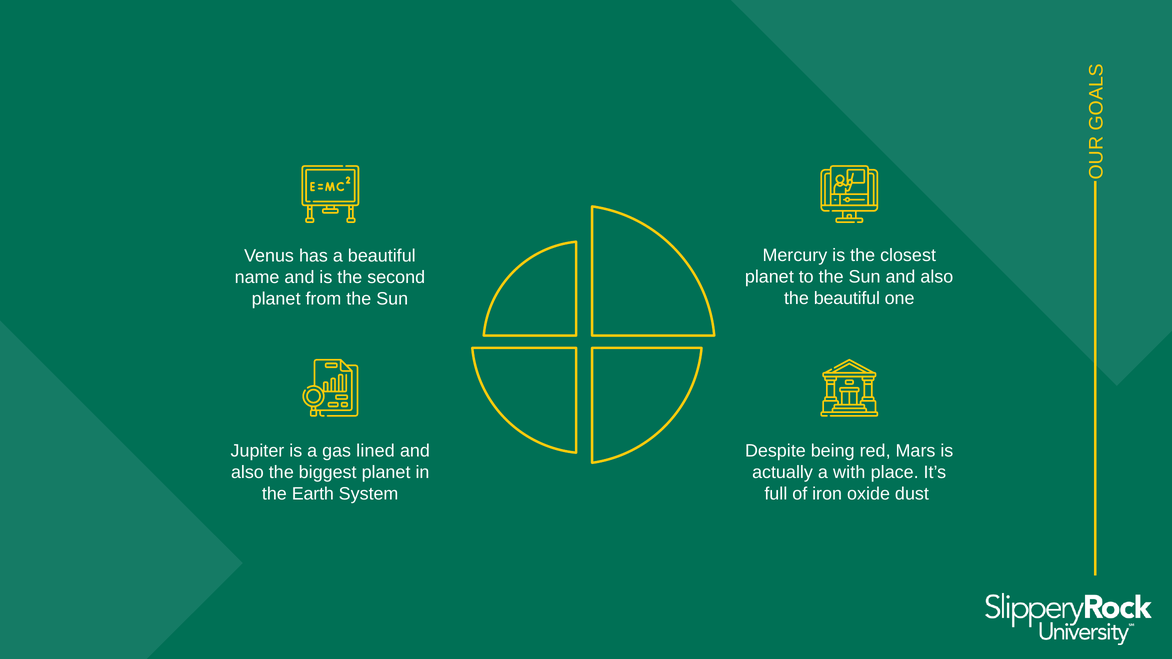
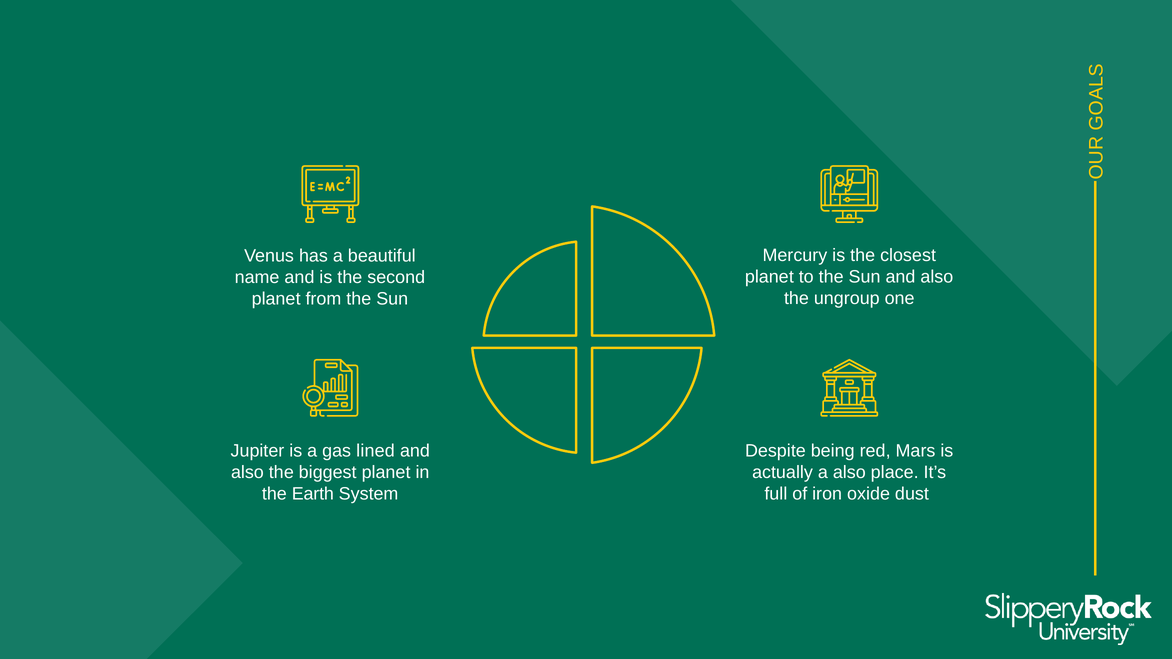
the beautiful: beautiful -> ungroup
a with: with -> also
